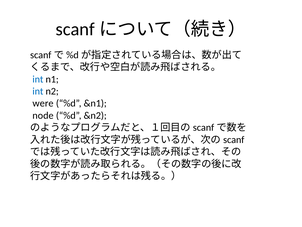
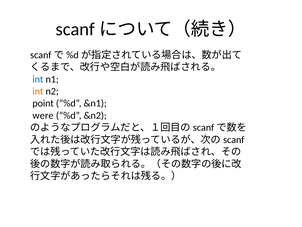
int at (38, 91) colour: blue -> orange
were: were -> point
node: node -> were
